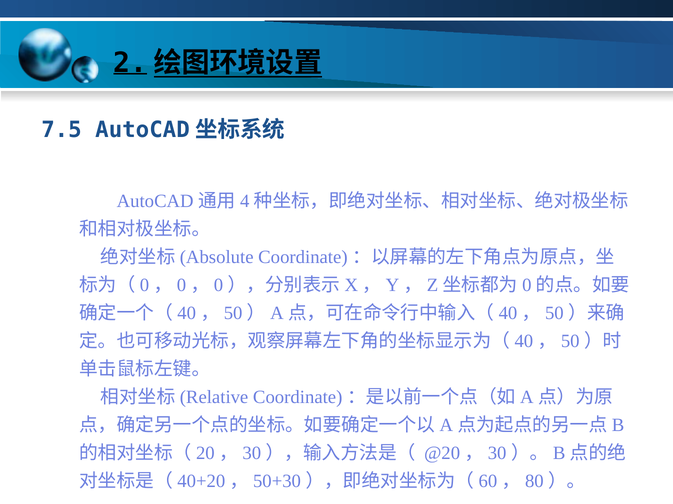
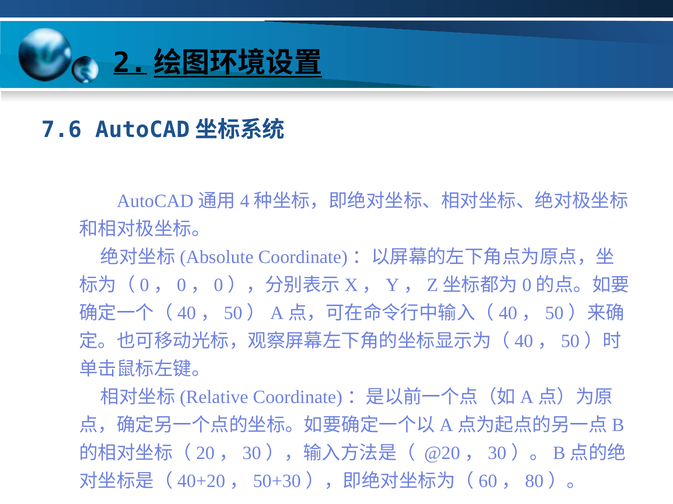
7.5: 7.5 -> 7.6
